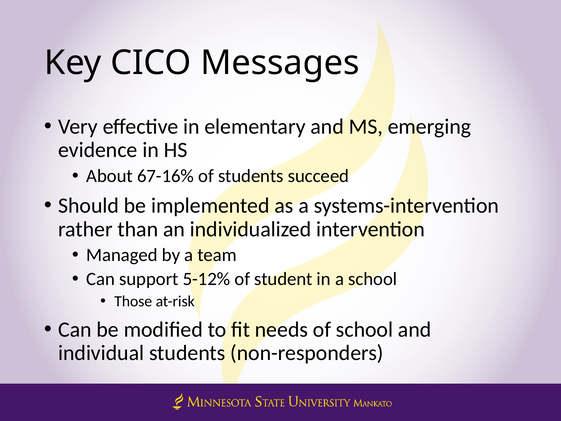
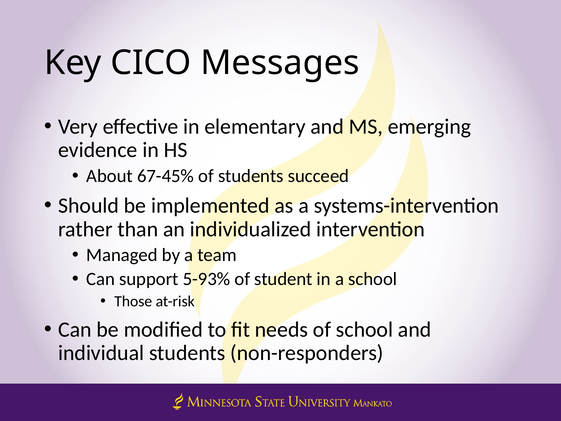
67-16%: 67-16% -> 67-45%
5-12%: 5-12% -> 5-93%
